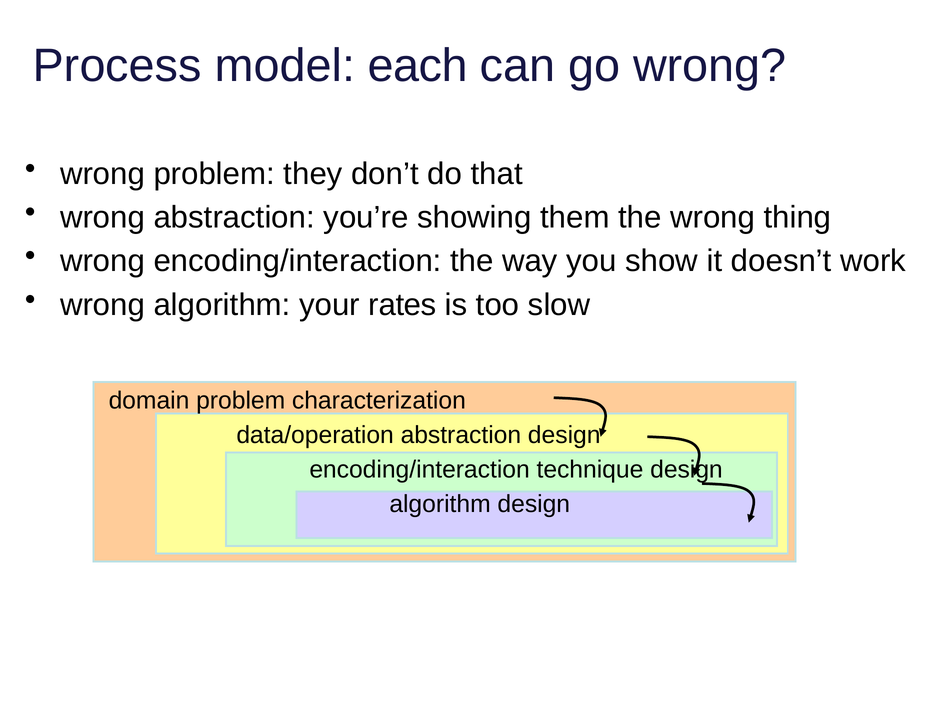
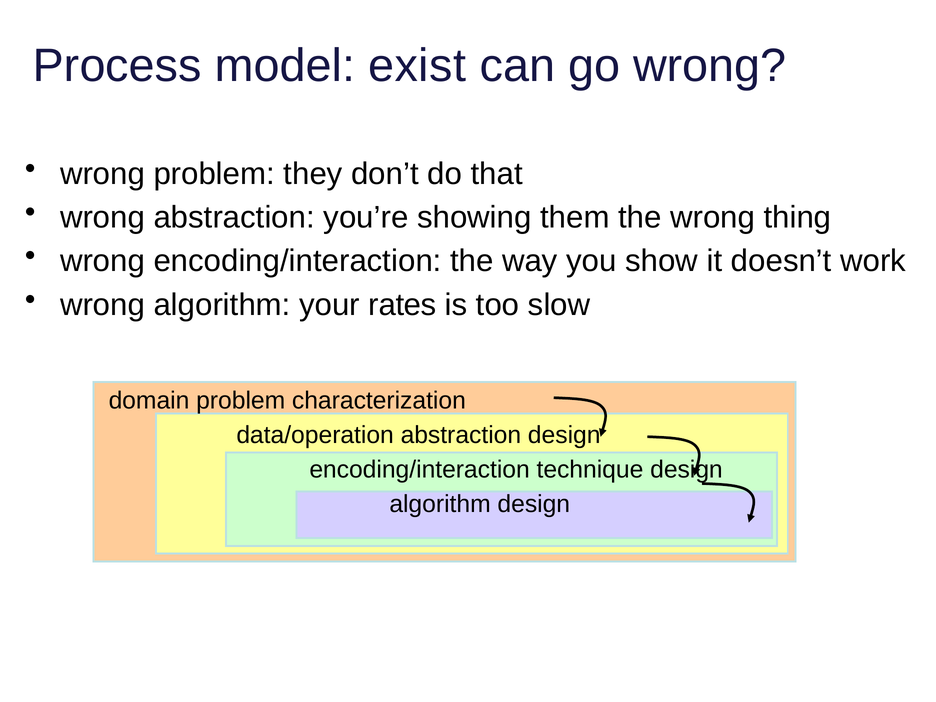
each: each -> exist
